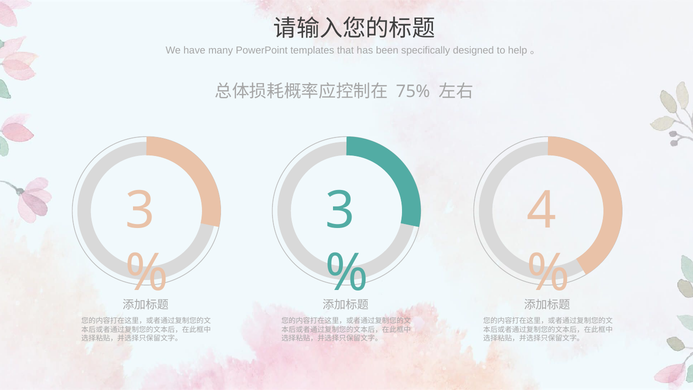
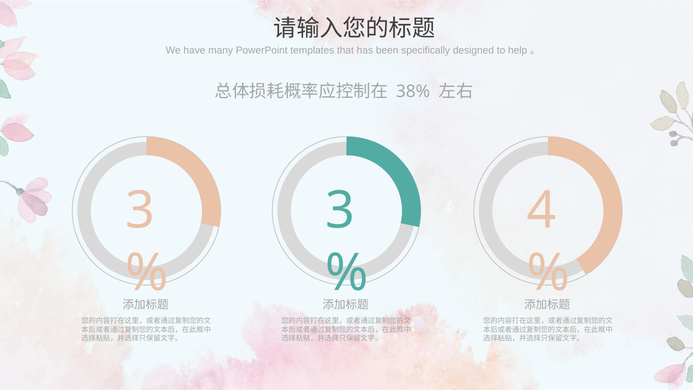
75%: 75% -> 38%
